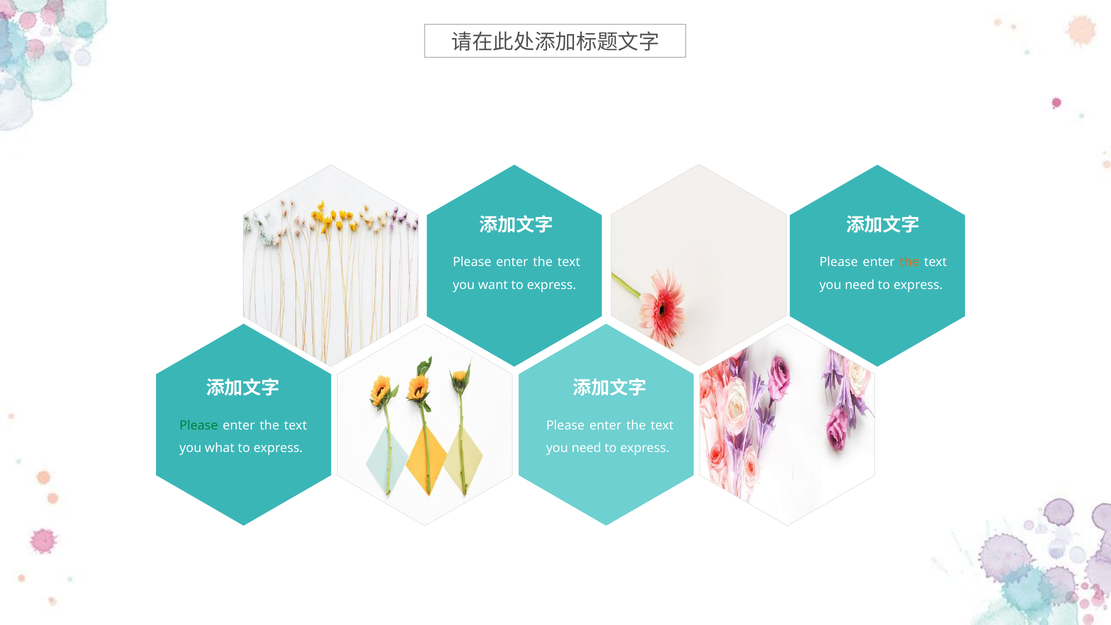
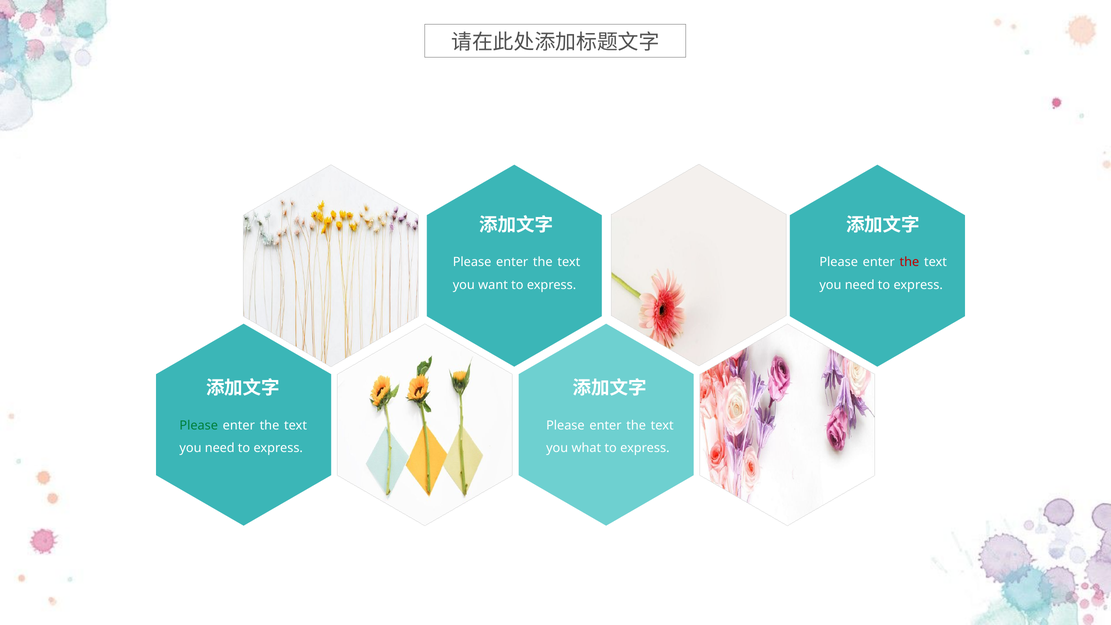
the at (909, 262) colour: orange -> red
what at (220, 448): what -> need
need at (586, 448): need -> what
